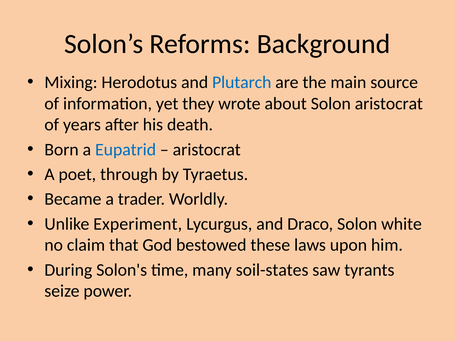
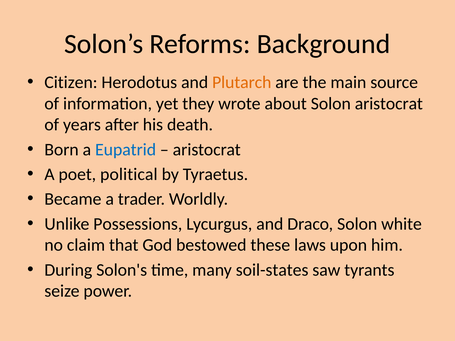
Mixing: Mixing -> Citizen
Plutarch colour: blue -> orange
through: through -> political
Experiment: Experiment -> Possessions
